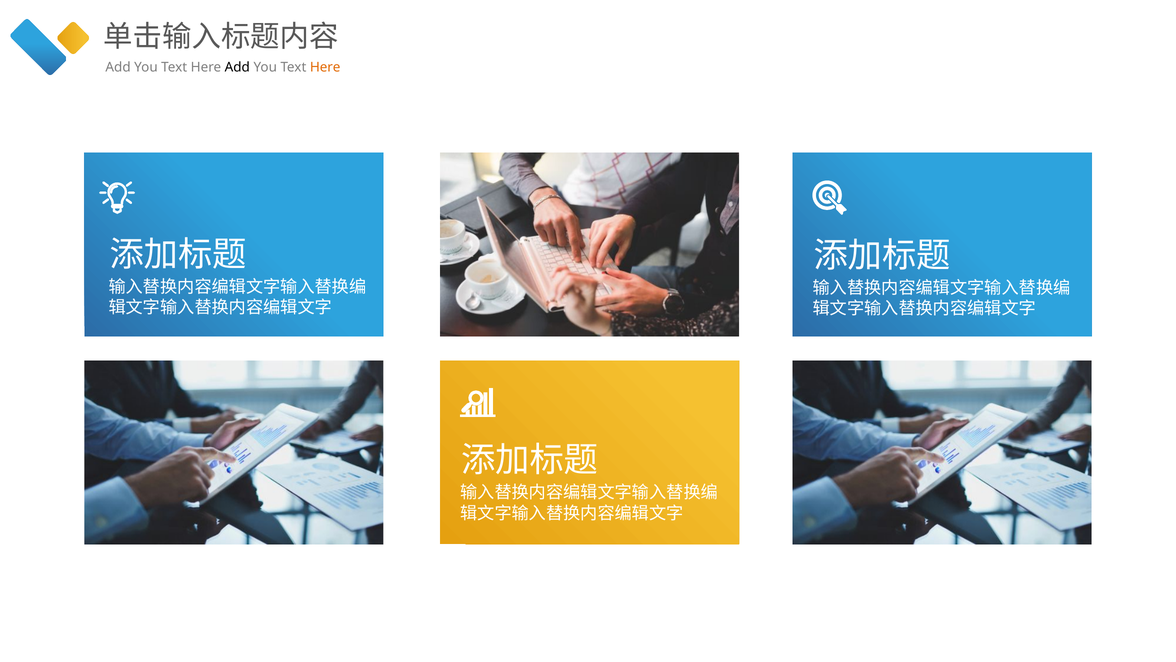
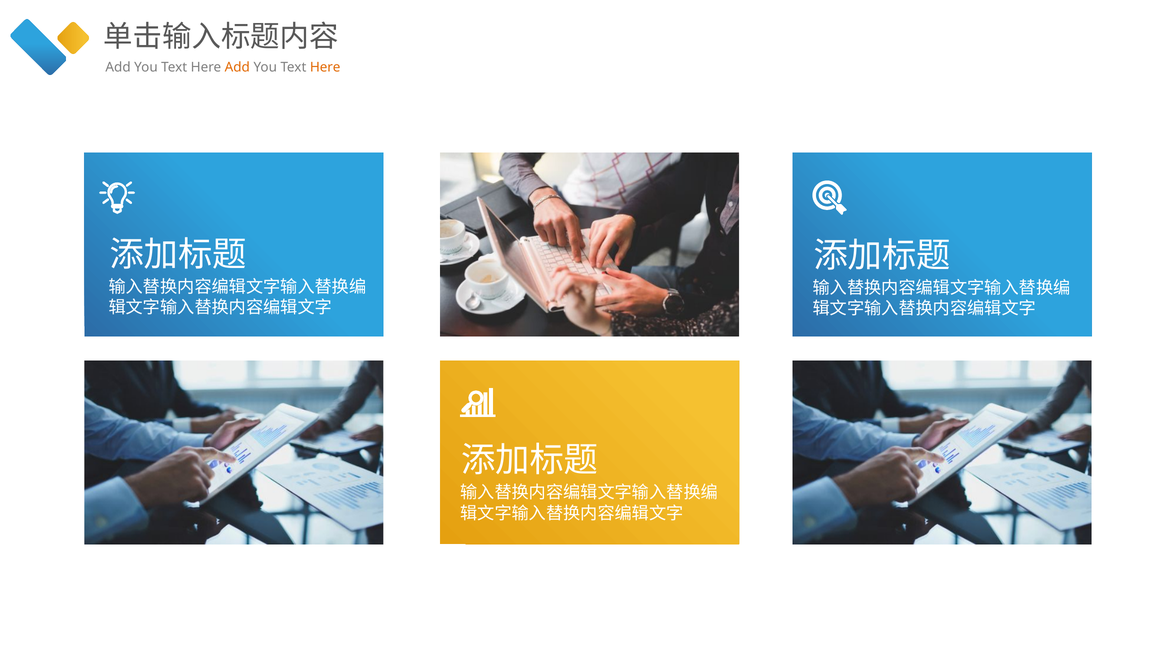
Add at (237, 67) colour: black -> orange
